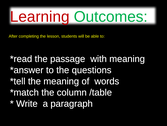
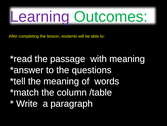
Learning colour: red -> purple
